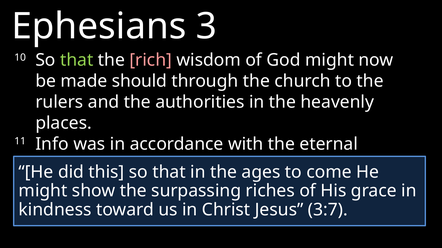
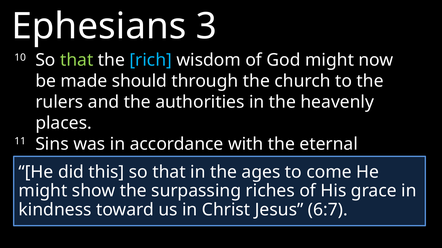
rich colour: pink -> light blue
Info: Info -> Sins
3:7: 3:7 -> 6:7
